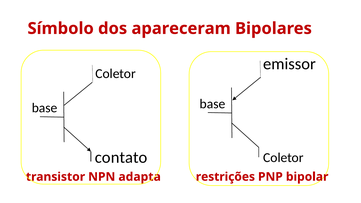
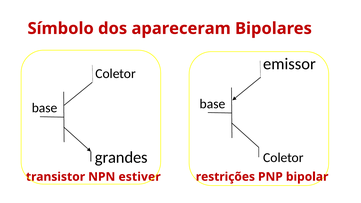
contato: contato -> grandes
adapta: adapta -> estiver
